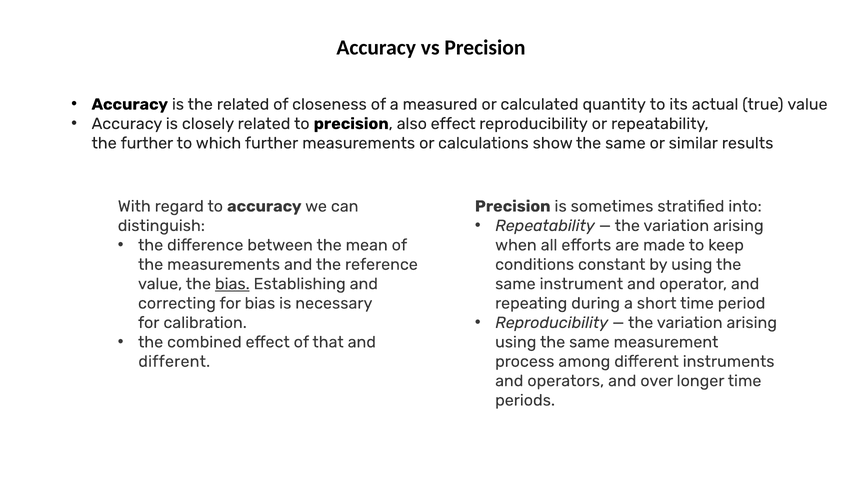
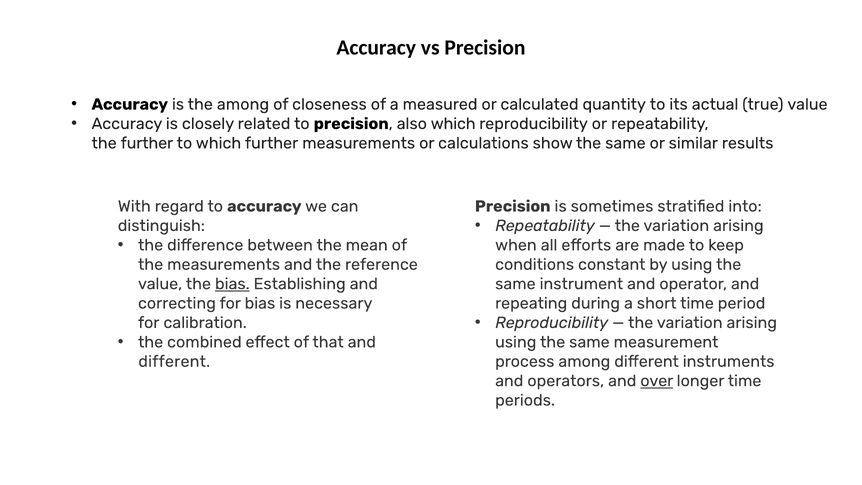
the related: related -> among
also effect: effect -> which
over underline: none -> present
